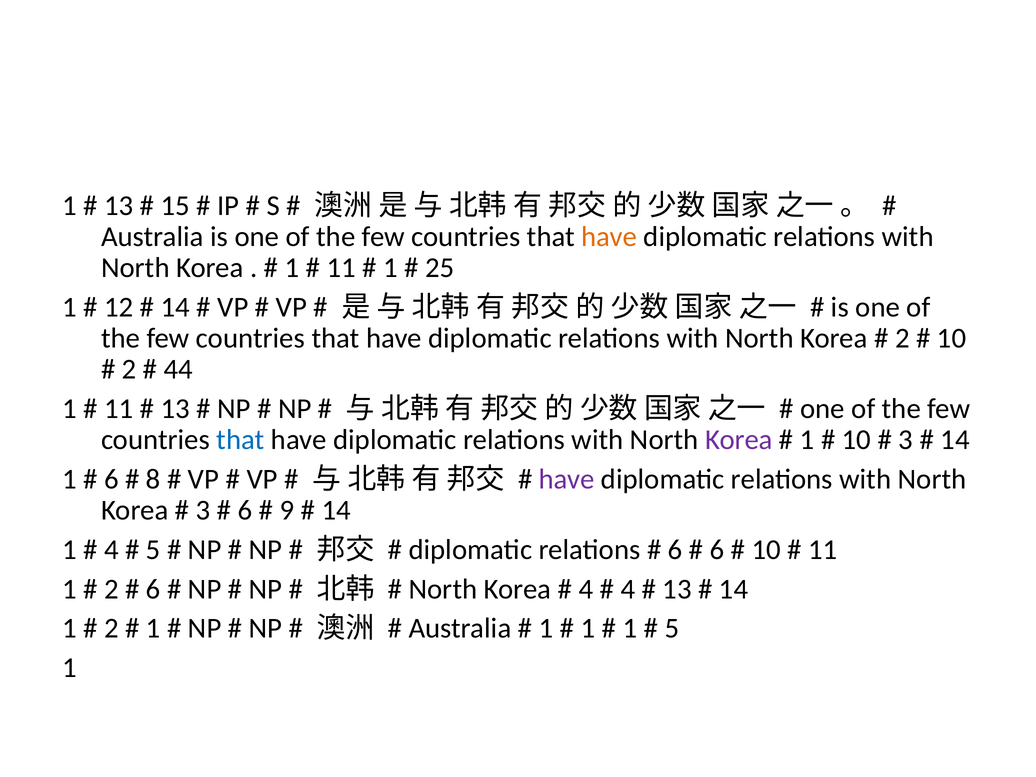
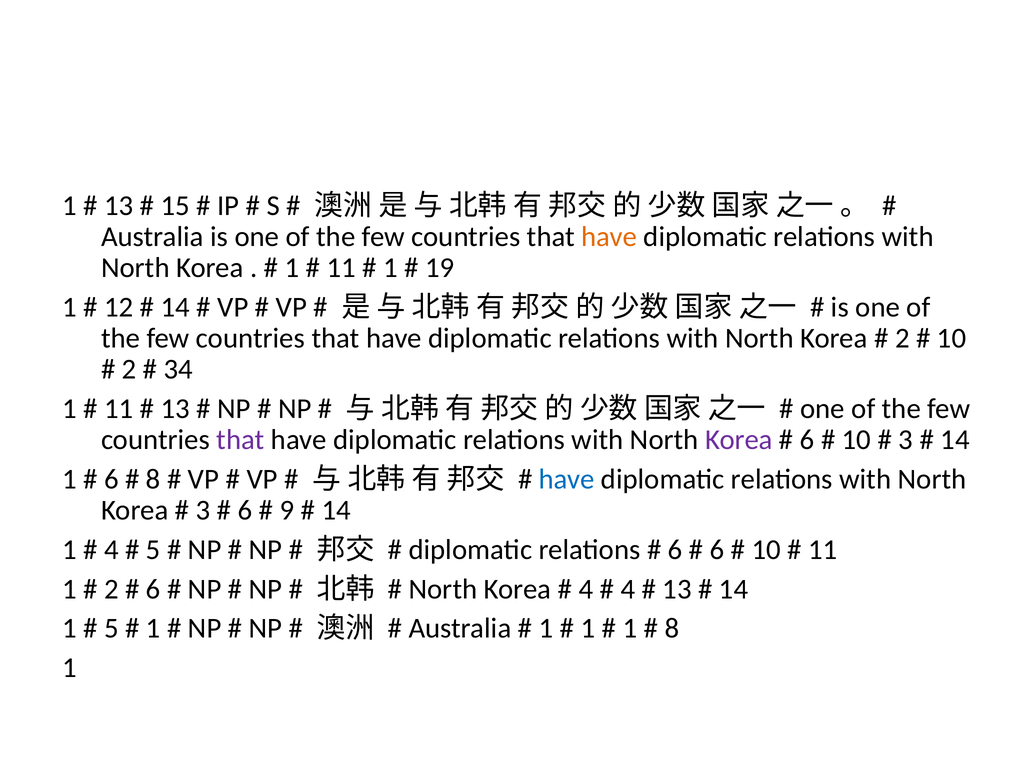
25: 25 -> 19
44: 44 -> 34
that at (240, 440) colour: blue -> purple
1 at (807, 440): 1 -> 6
have at (567, 479) colour: purple -> blue
2 at (111, 628): 2 -> 5
5 at (672, 628): 5 -> 8
